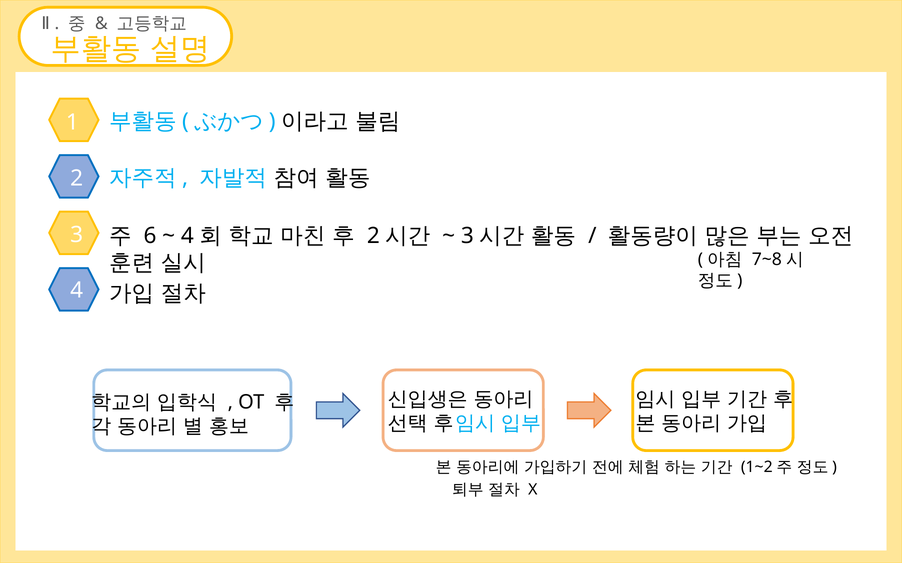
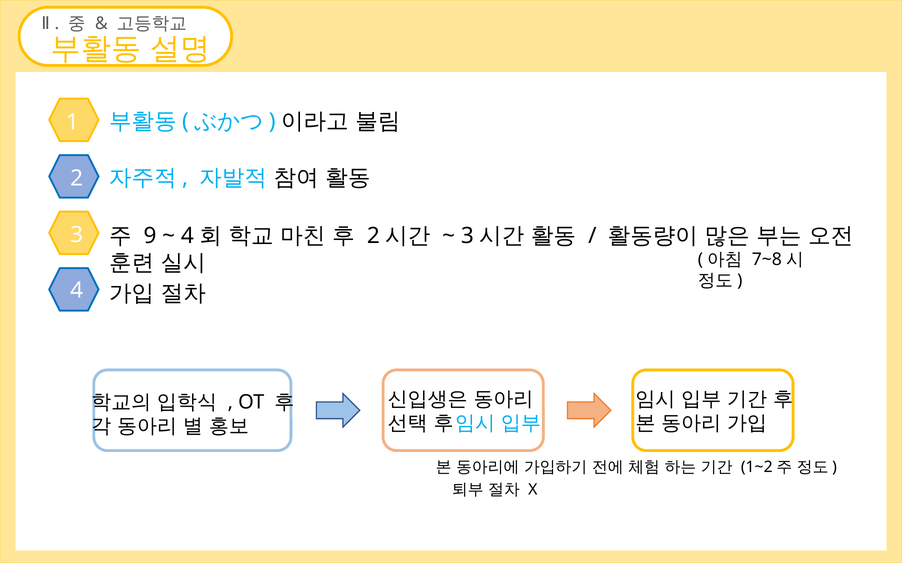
6: 6 -> 9
